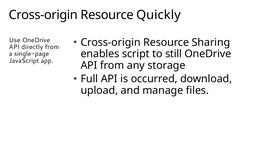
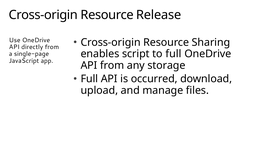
Quickly: Quickly -> Release
to still: still -> full
